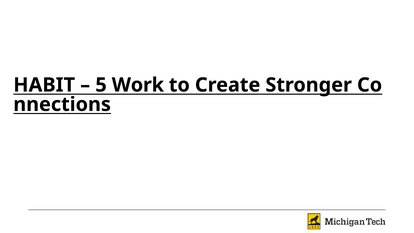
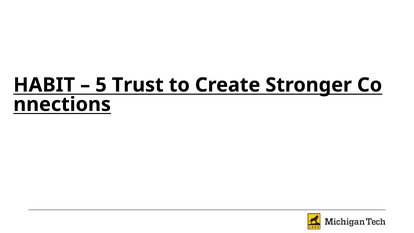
Work: Work -> Trust
